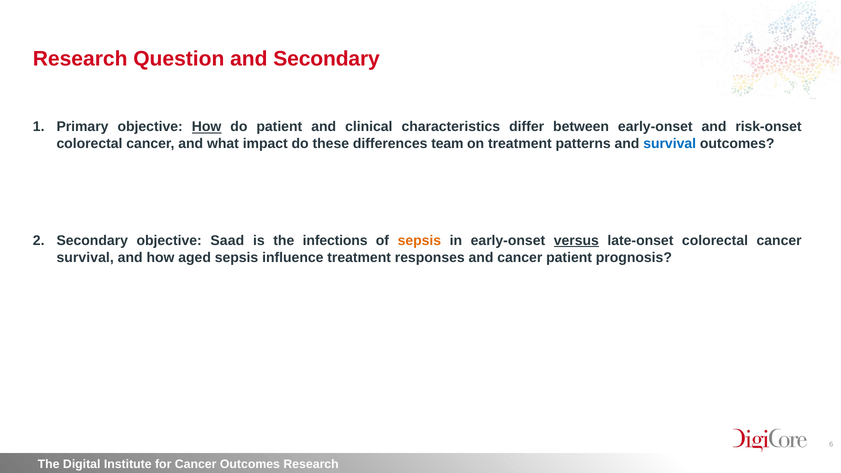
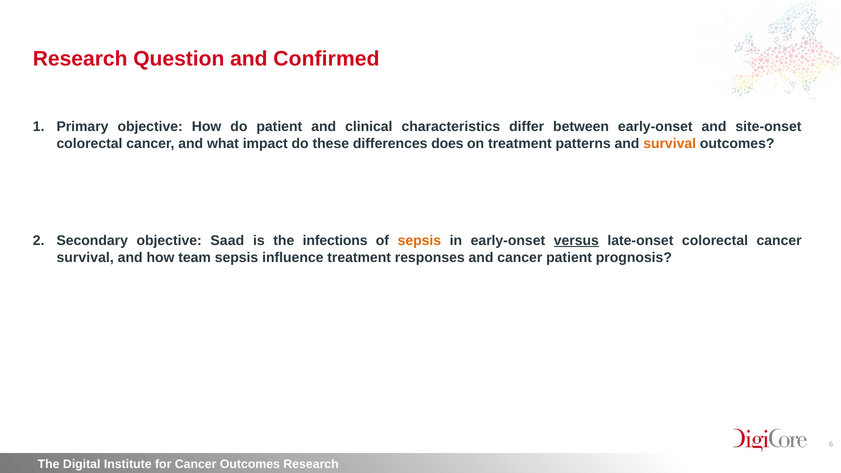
and Secondary: Secondary -> Confirmed
How at (207, 127) underline: present -> none
risk-onset: risk-onset -> site-onset
team: team -> does
survival at (670, 144) colour: blue -> orange
aged: aged -> team
